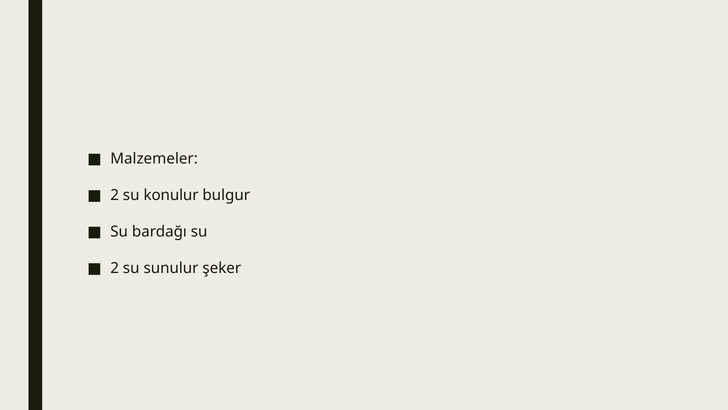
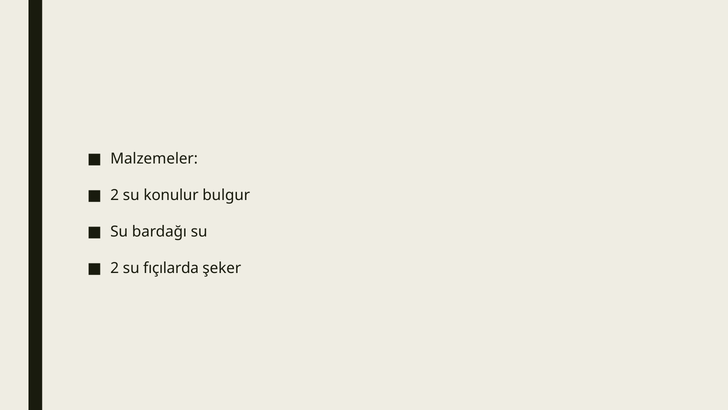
sunulur: sunulur -> fıçılarda
